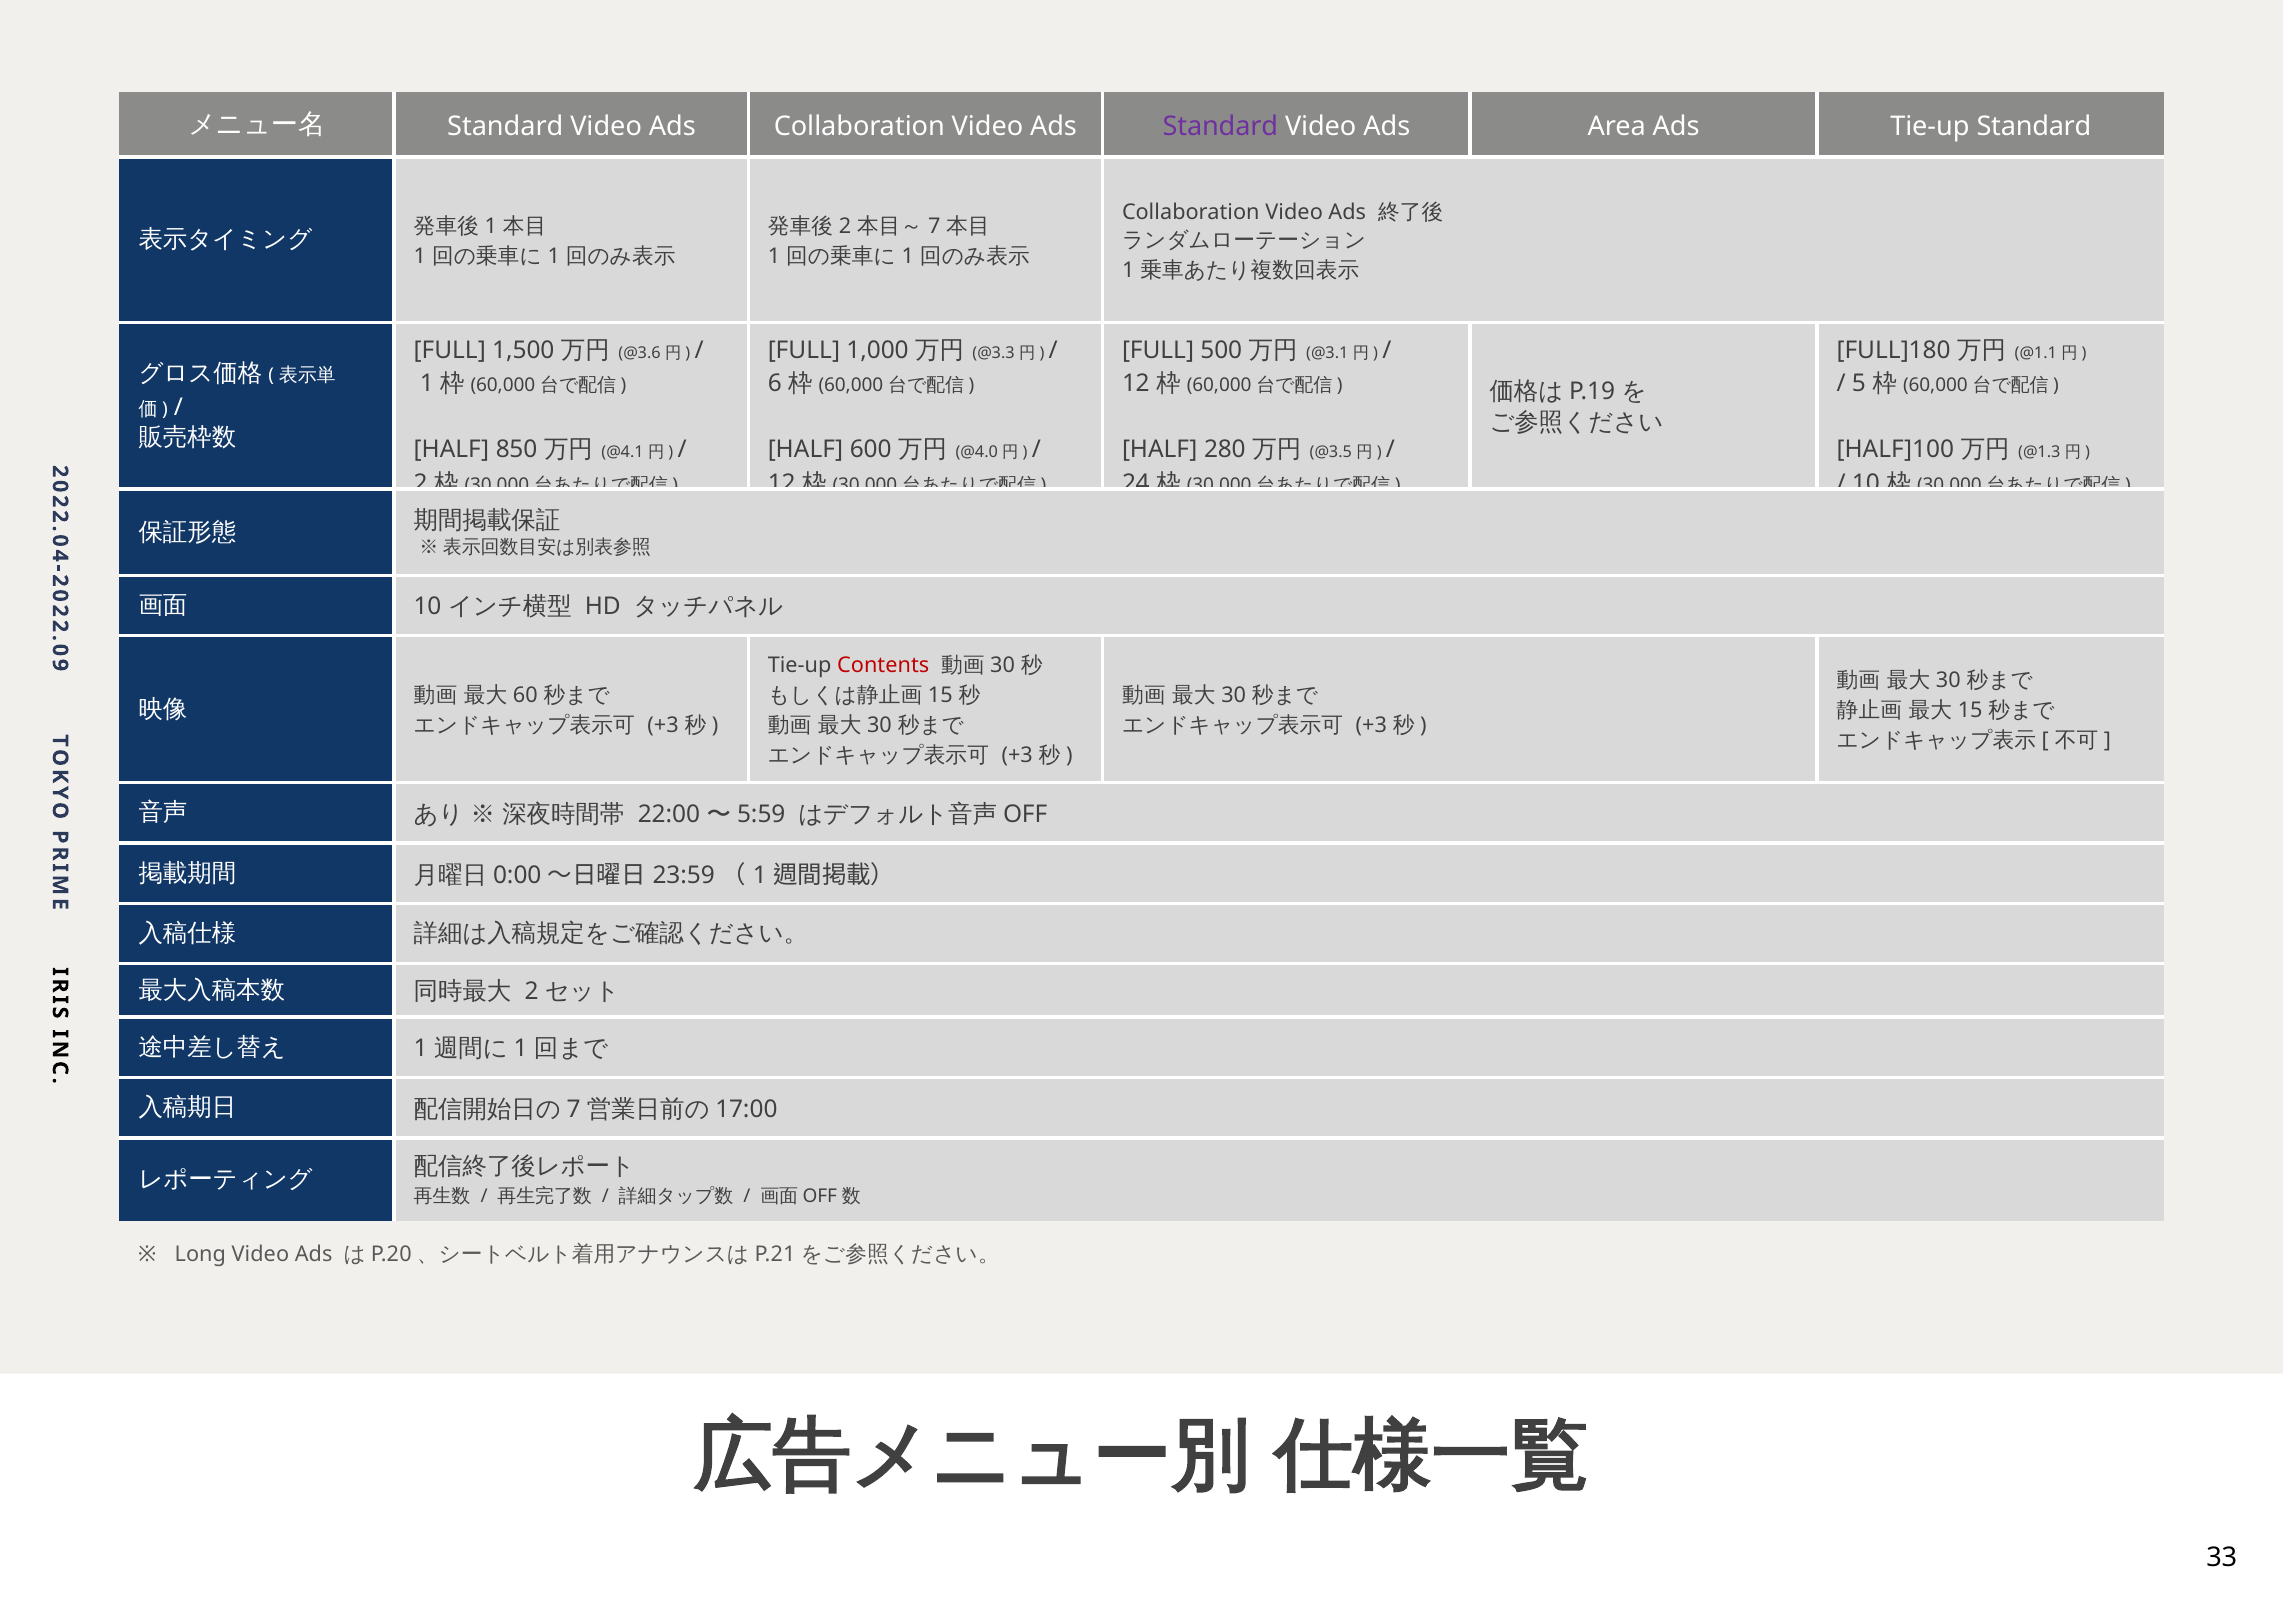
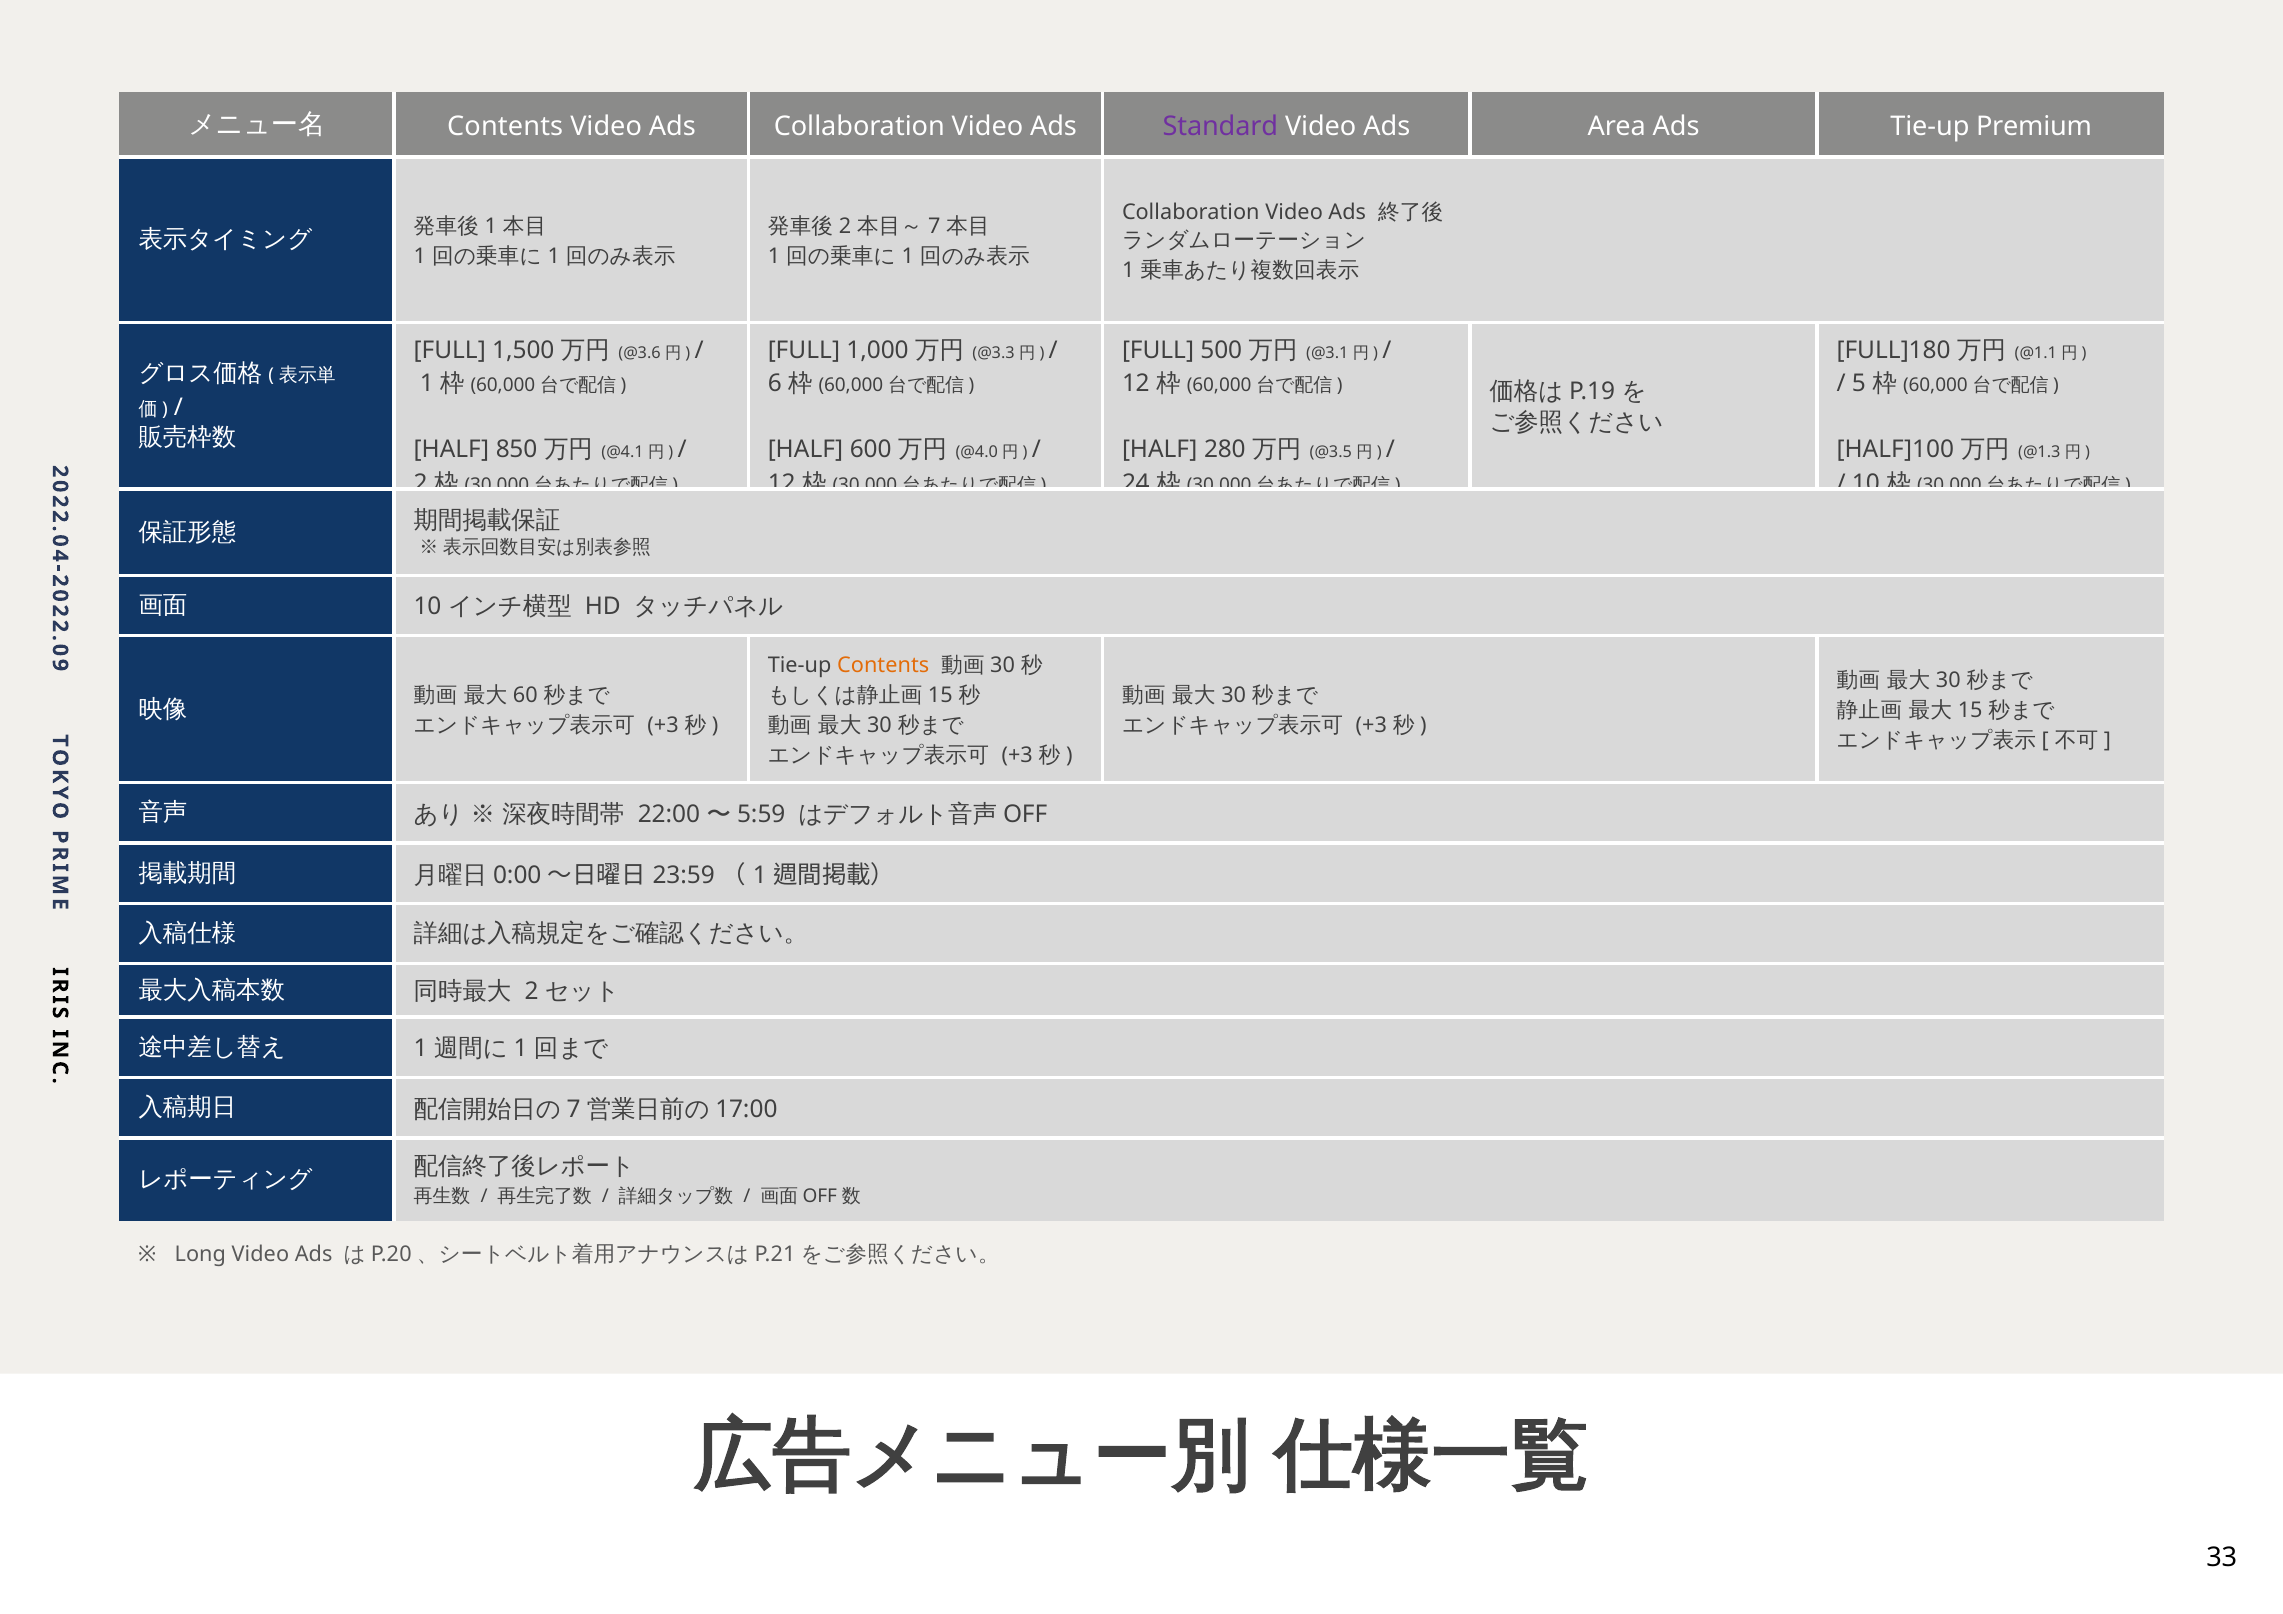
Standard at (505, 126): Standard -> Contents
Tie-up Standard: Standard -> Premium
Contents at (883, 665) colour: red -> orange
